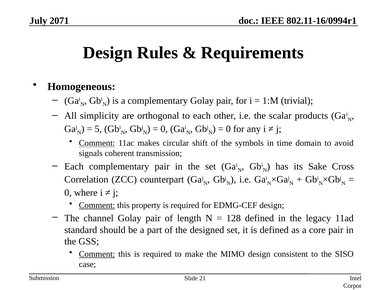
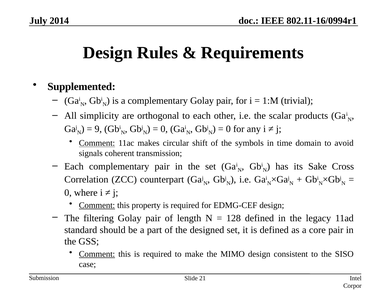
2071: 2071 -> 2014
Homogeneous: Homogeneous -> Supplemented
5: 5 -> 9
channel: channel -> filtering
